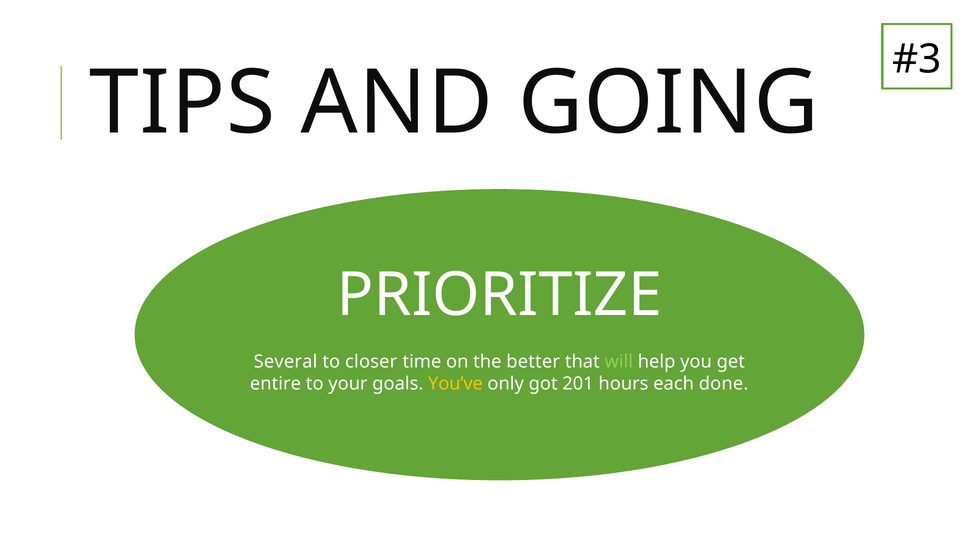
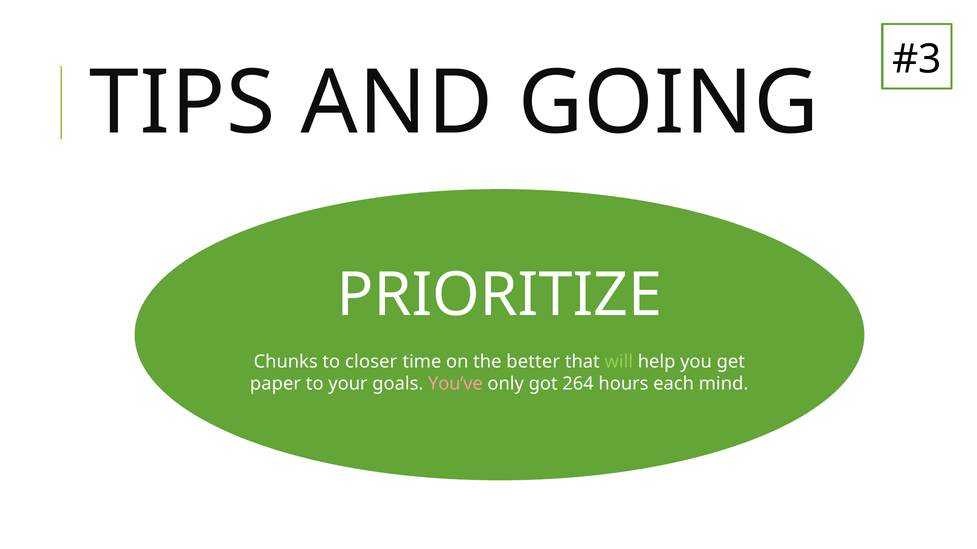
Several: Several -> Chunks
entire: entire -> paper
You’ve colour: yellow -> pink
201: 201 -> 264
done: done -> mind
